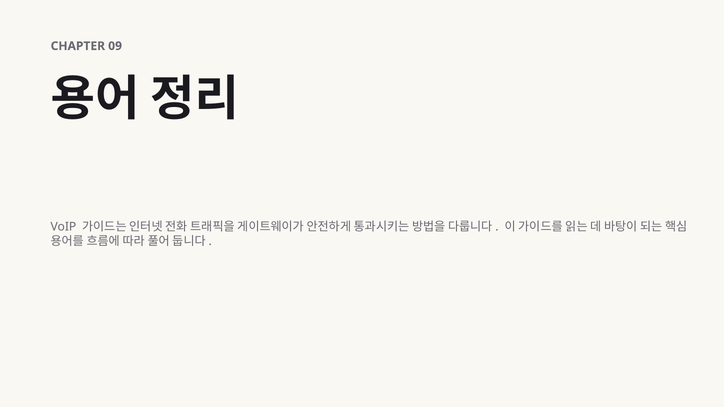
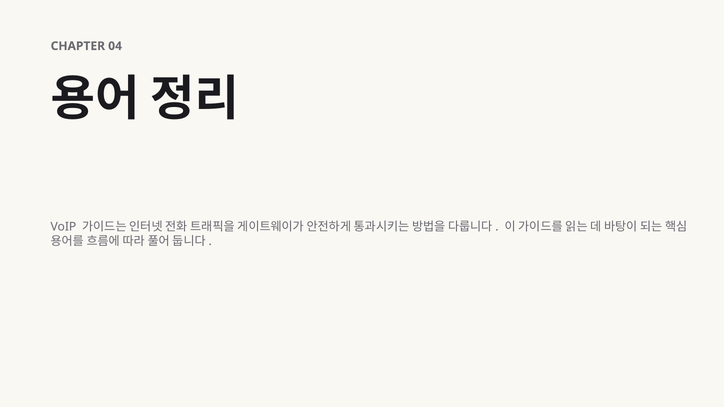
09: 09 -> 04
